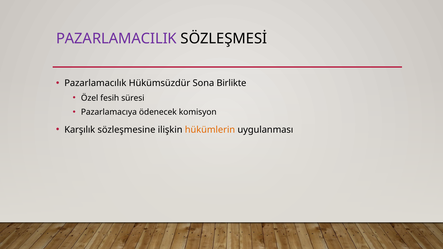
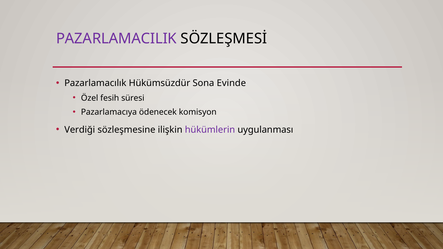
Birlikte: Birlikte -> Evinde
Karşılık: Karşılık -> Verdiği
hükümlerin colour: orange -> purple
